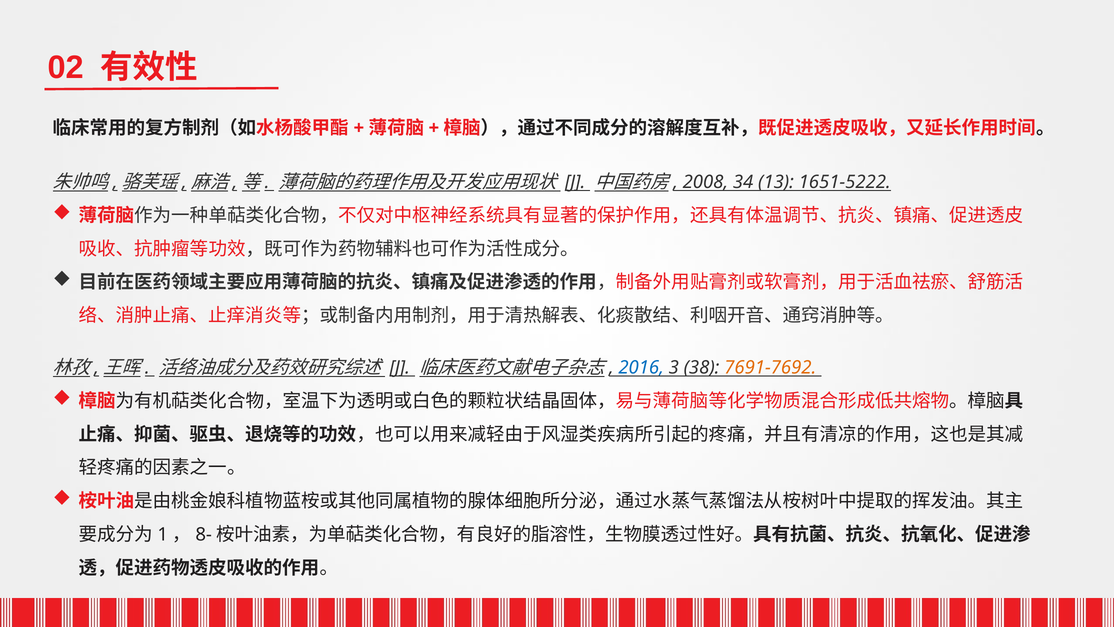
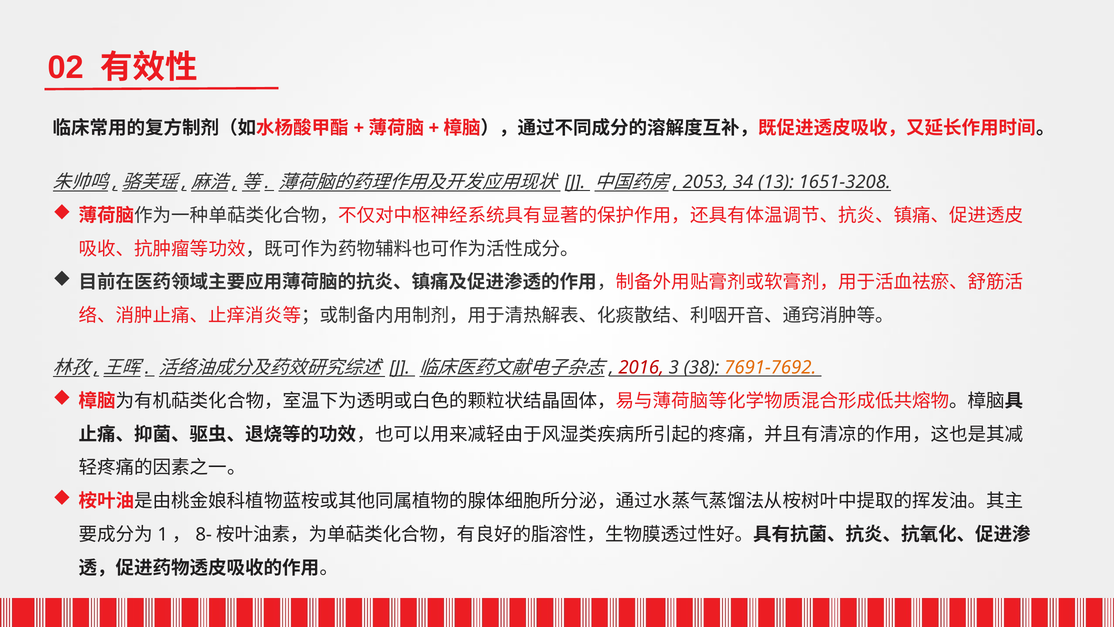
2008: 2008 -> 2053
1651-5222: 1651-5222 -> 1651-3208
2016 colour: blue -> red
